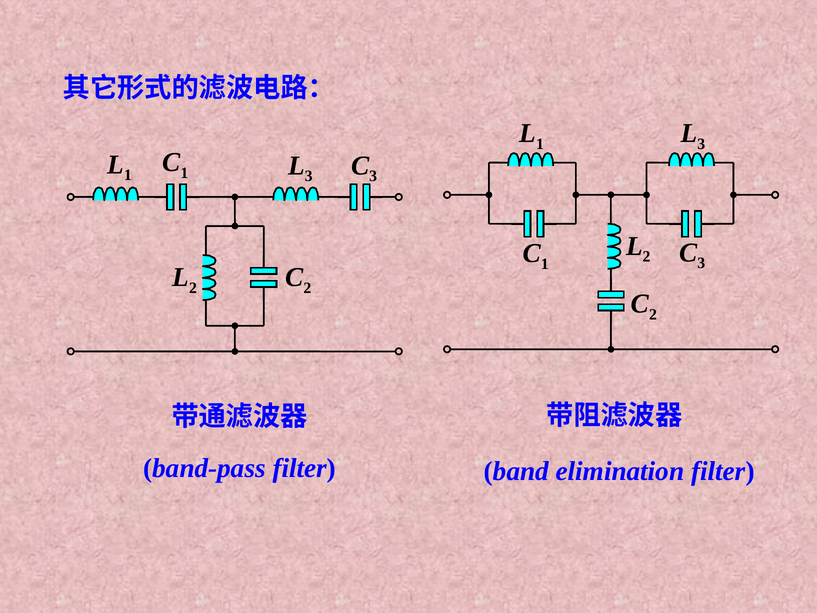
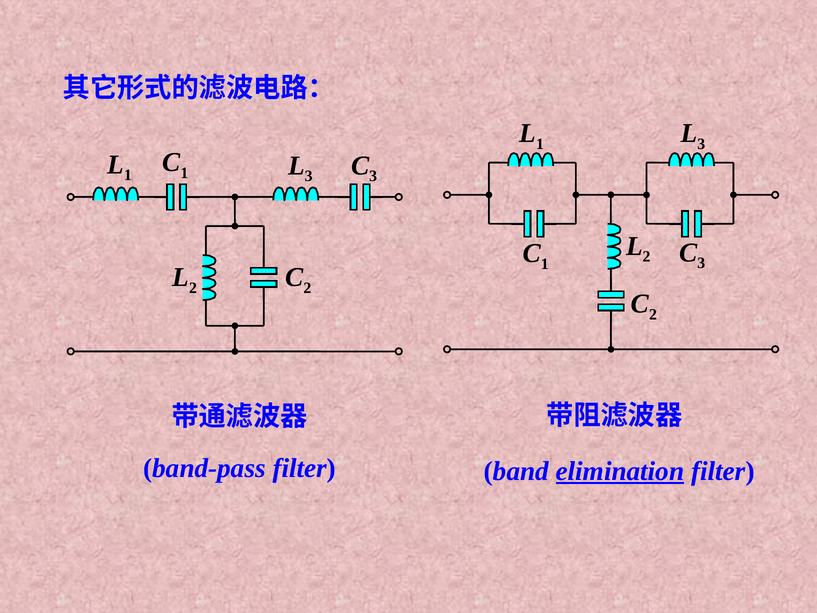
elimination underline: none -> present
